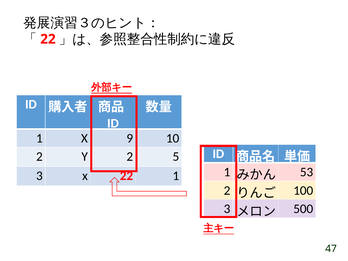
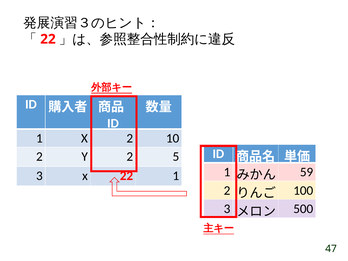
X 9: 9 -> 2
53: 53 -> 59
